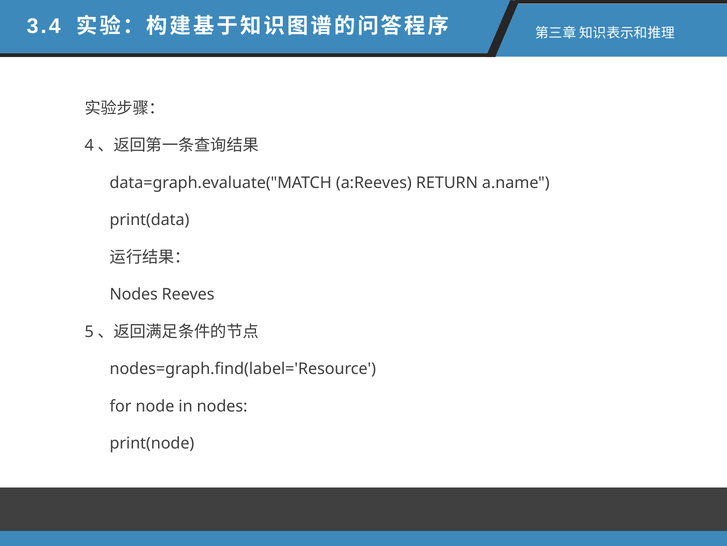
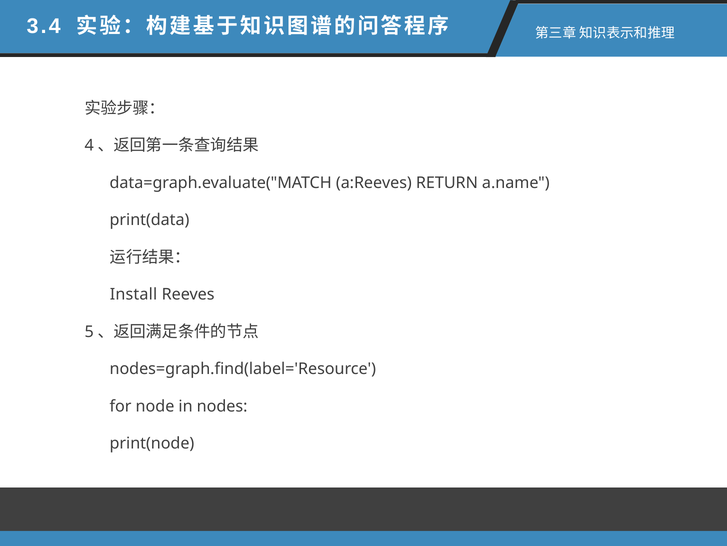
Nodes at (134, 294): Nodes -> Install
